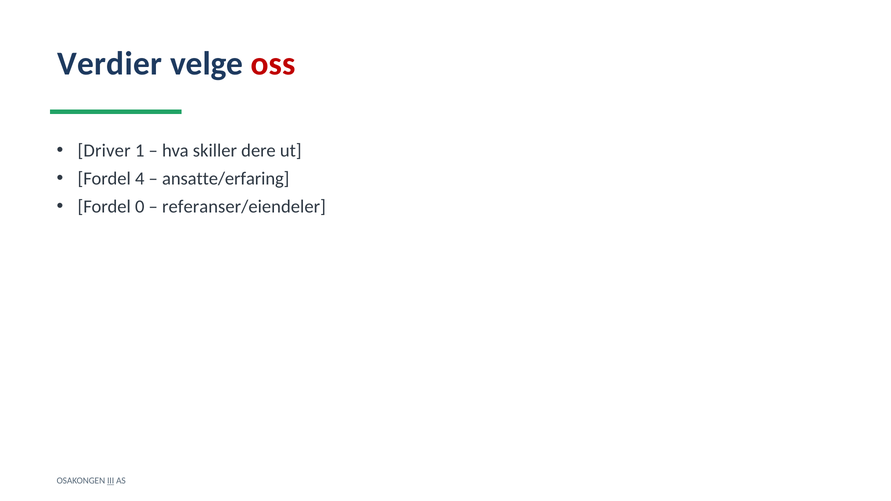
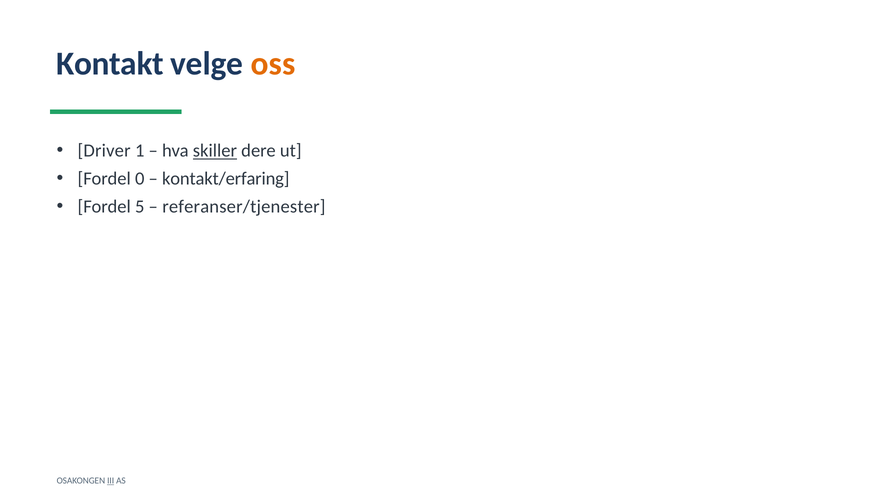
Verdier: Verdier -> Kontakt
oss colour: red -> orange
skiller underline: none -> present
4: 4 -> 0
ansatte/erfaring: ansatte/erfaring -> kontakt/erfaring
0: 0 -> 5
referanser/eiendeler: referanser/eiendeler -> referanser/tjenester
